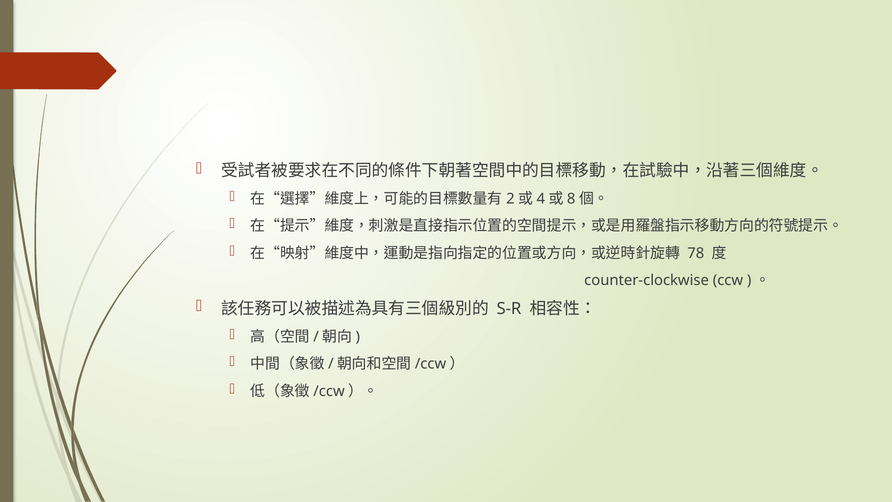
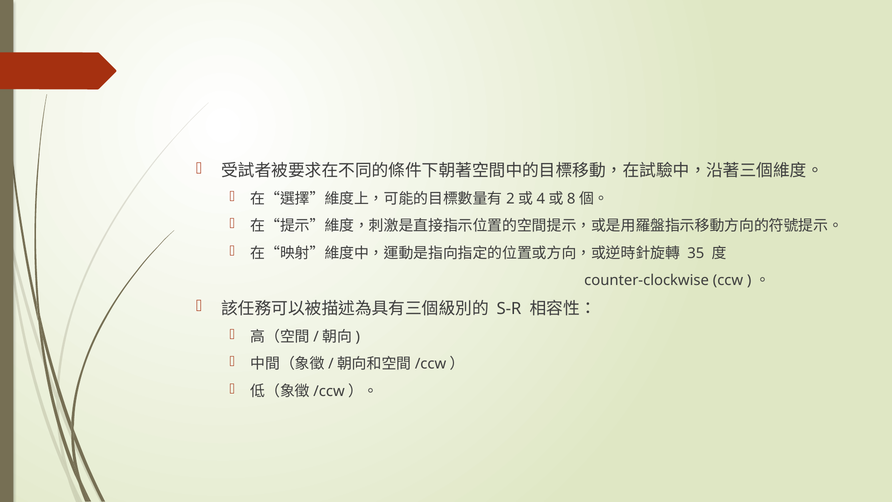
78: 78 -> 35
